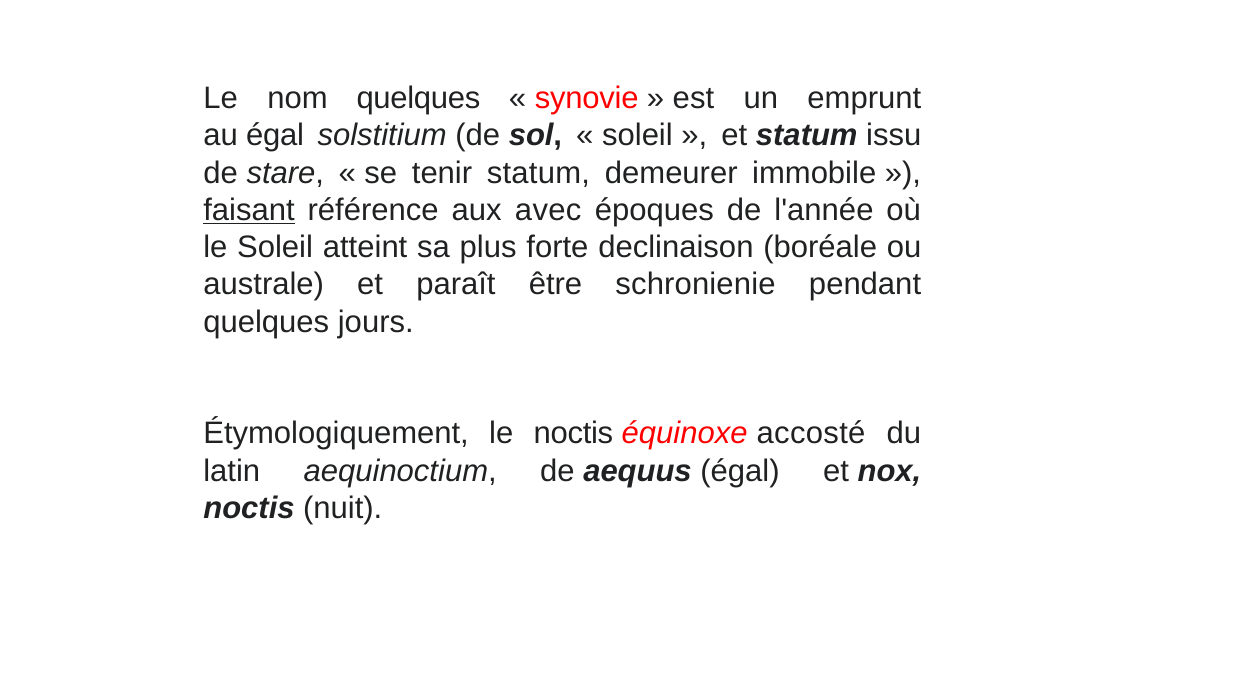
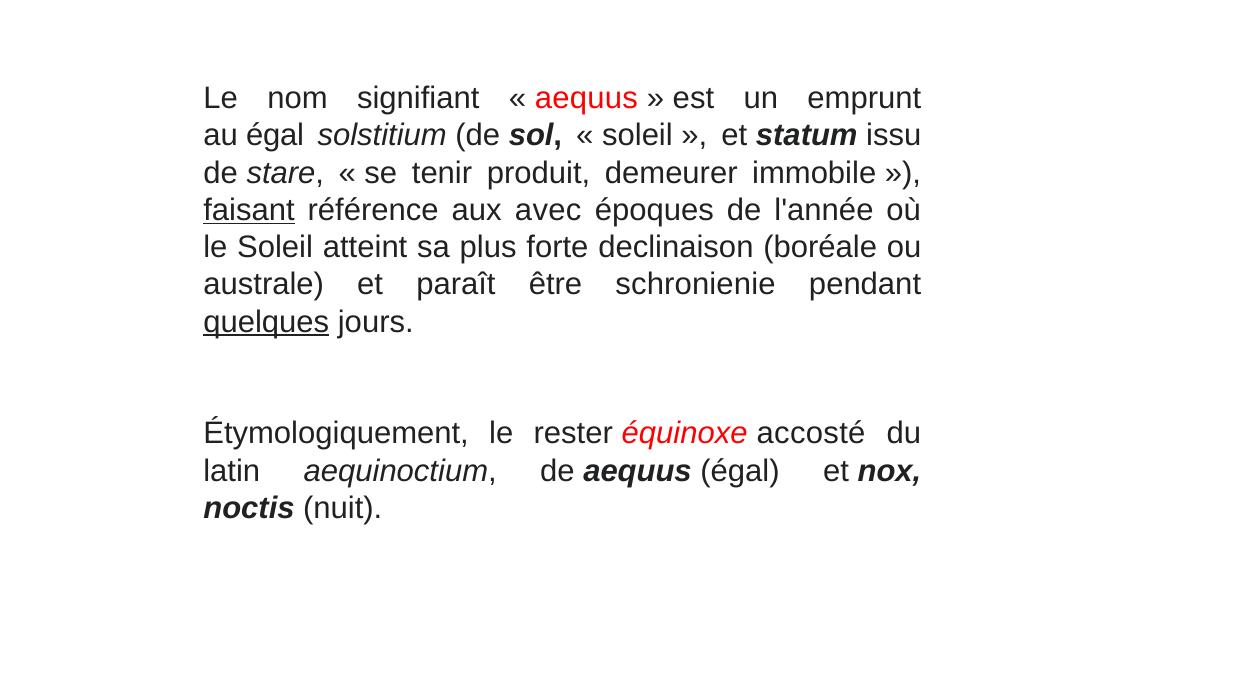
nom quelques: quelques -> signifiant
synovie at (587, 99): synovie -> aequus
tenir statum: statum -> produit
quelques at (266, 322) underline: none -> present
le noctis: noctis -> rester
